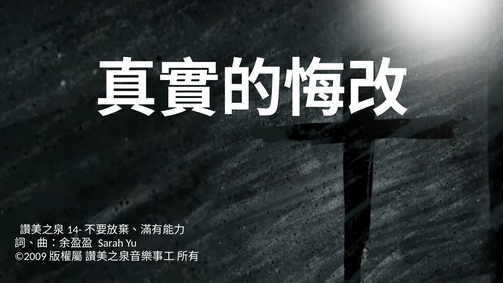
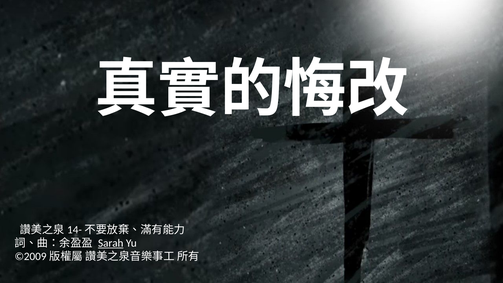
Sarah underline: none -> present
